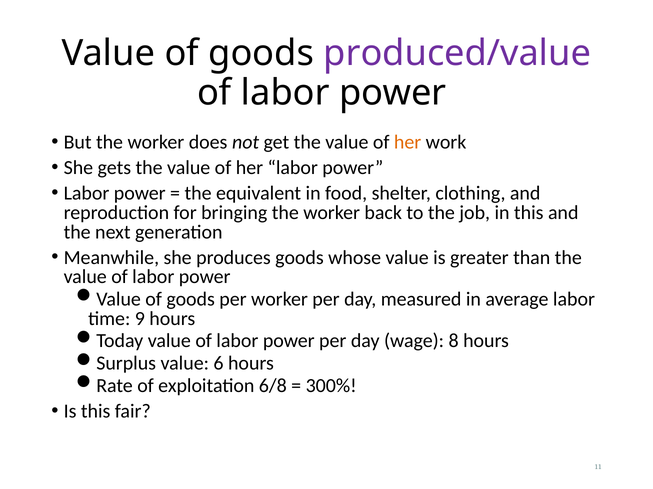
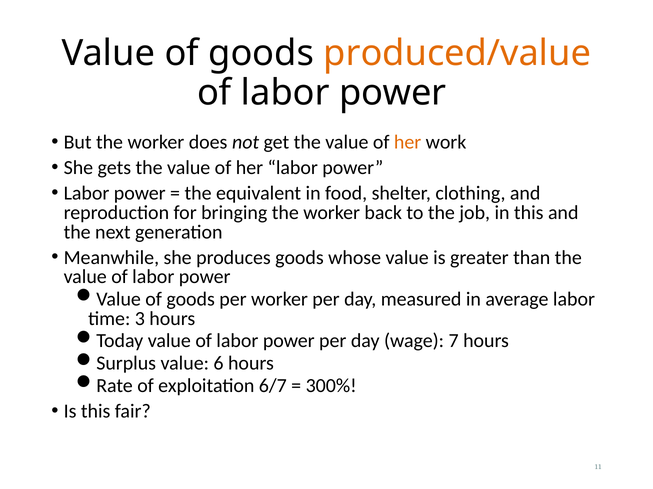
produced/value colour: purple -> orange
9: 9 -> 3
8: 8 -> 7
6/8: 6/8 -> 6/7
